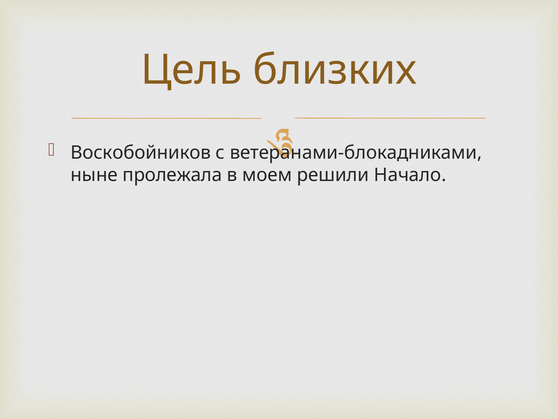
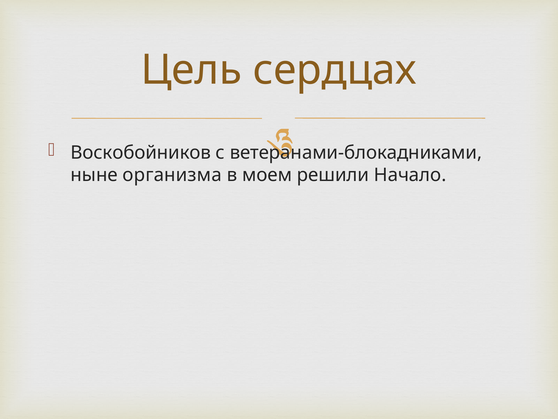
близких: близких -> сердцах
пролежала: пролежала -> организма
